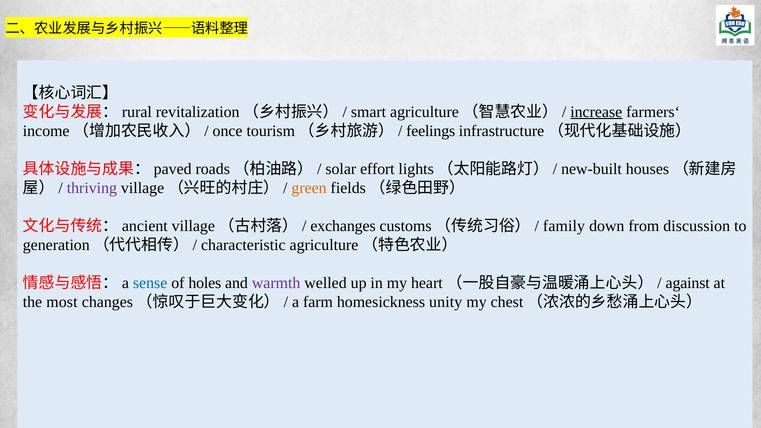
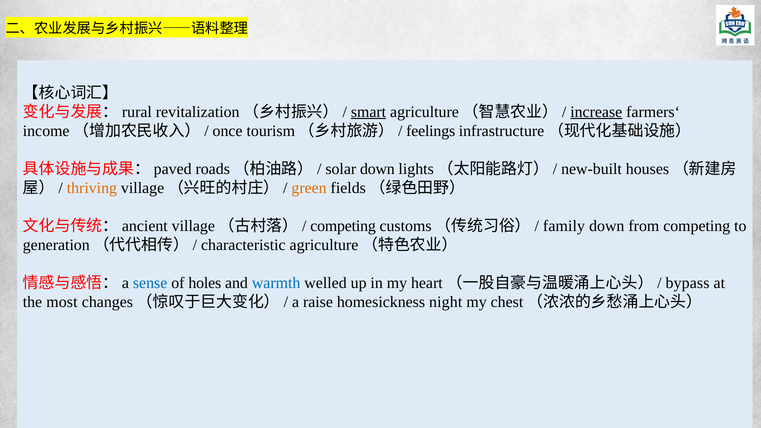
smart underline: none -> present
solar effort: effort -> down
thriving colour: purple -> orange
exchanges at (343, 226): exchanges -> competing
from discussion: discussion -> competing
warmth colour: purple -> blue
against: against -> bypass
farm: farm -> raise
unity: unity -> night
